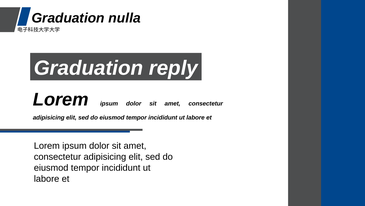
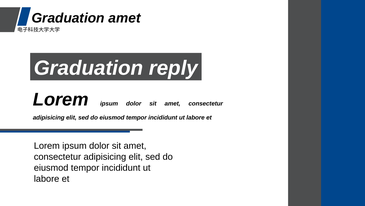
Graduation nulla: nulla -> amet
